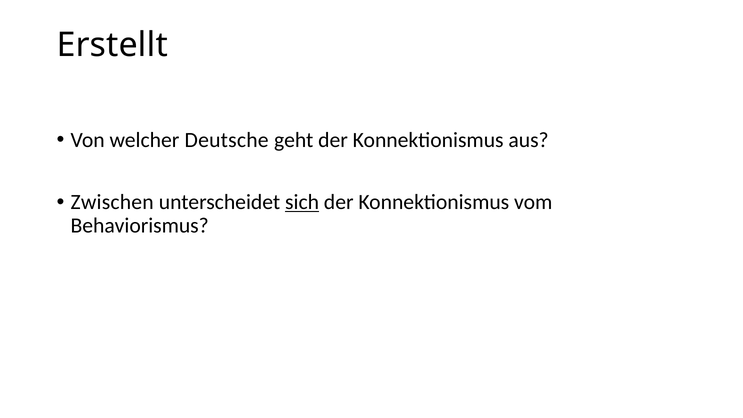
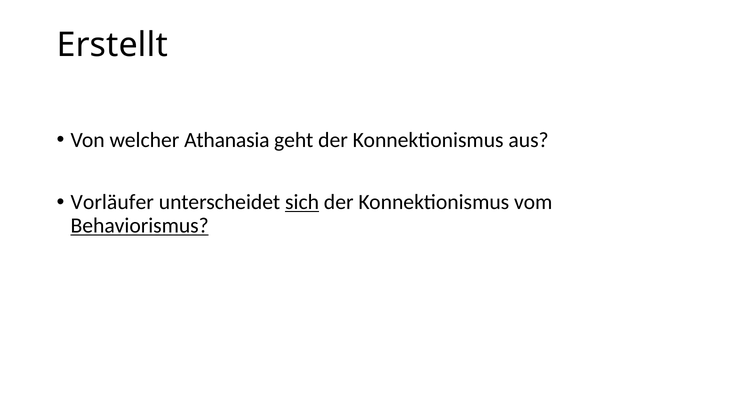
Deutsche: Deutsche -> Athanasia
Zwischen: Zwischen -> Vorläufer
Behaviorismus underline: none -> present
